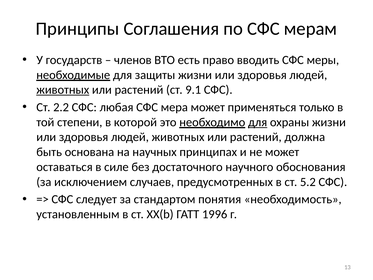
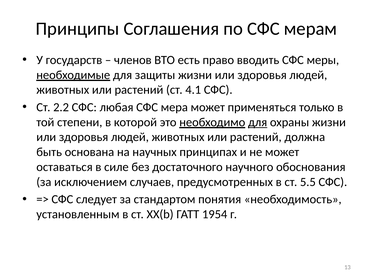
животных at (63, 90) underline: present -> none
9.1: 9.1 -> 4.1
5.2: 5.2 -> 5.5
1996: 1996 -> 1954
